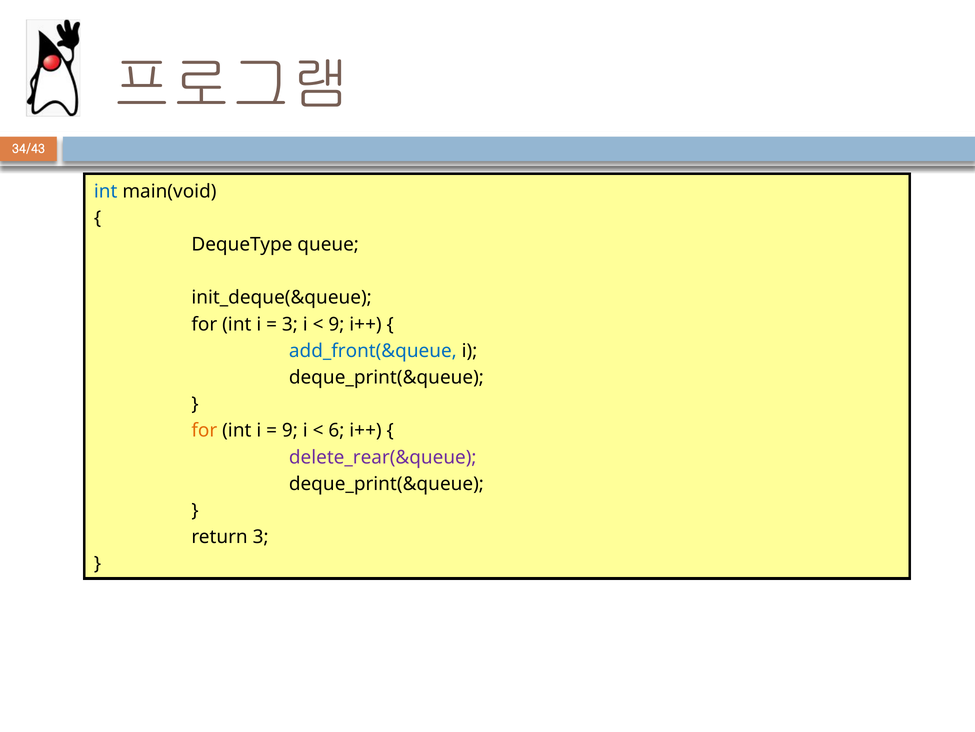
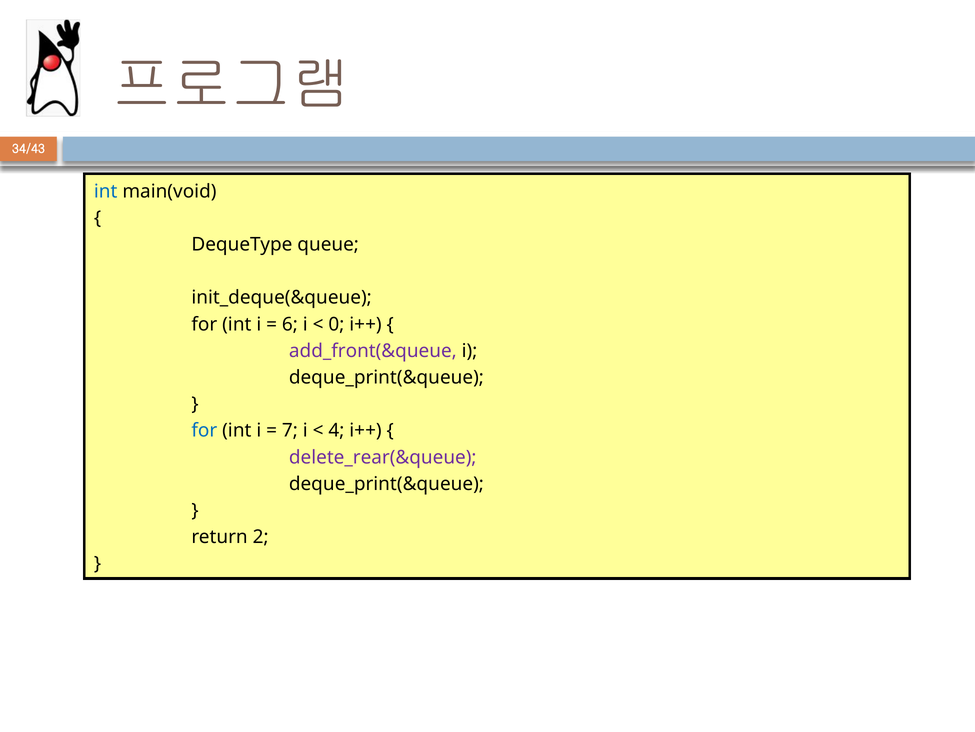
3 at (290, 324): 3 -> 6
9 at (336, 324): 9 -> 0
add_front(&queue colour: blue -> purple
for at (204, 430) colour: orange -> blue
9 at (290, 430): 9 -> 7
6: 6 -> 4
return 3: 3 -> 2
